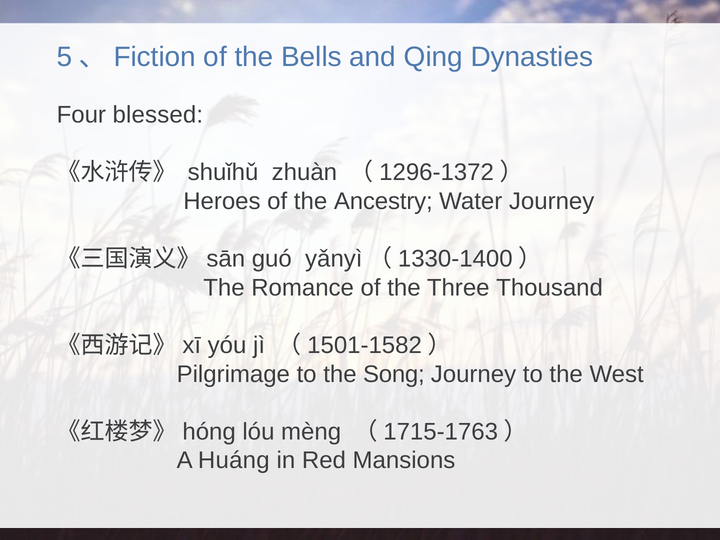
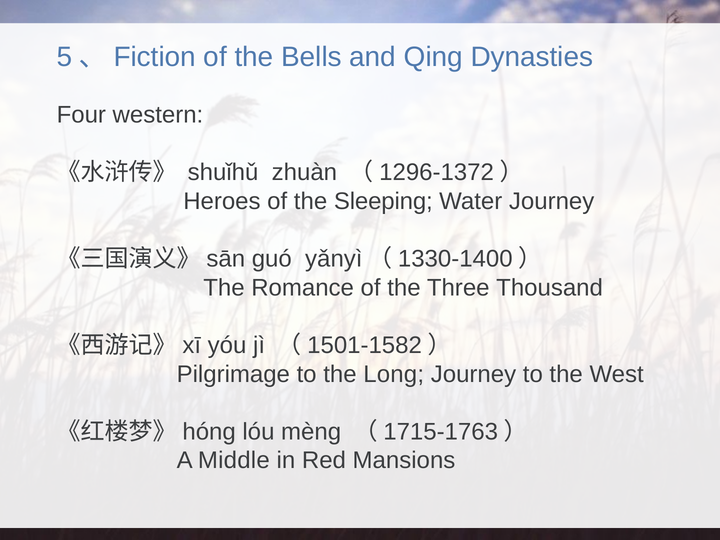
blessed: blessed -> western
Ancestry: Ancestry -> Sleeping
Song: Song -> Long
Huáng: Huáng -> Middle
